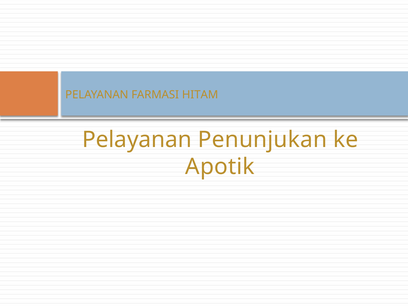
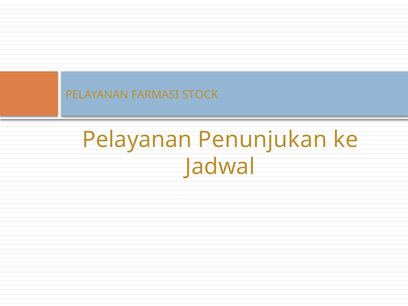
HITAM: HITAM -> STOCK
Apotik: Apotik -> Jadwal
